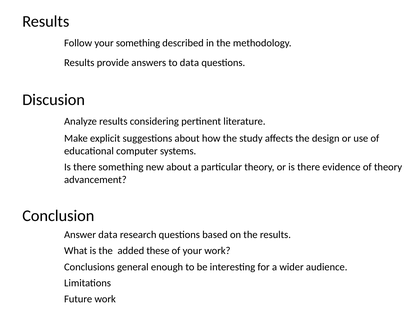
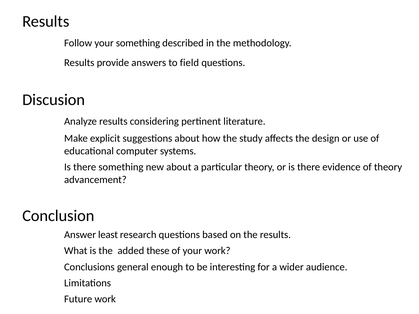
to data: data -> field
Answer data: data -> least
